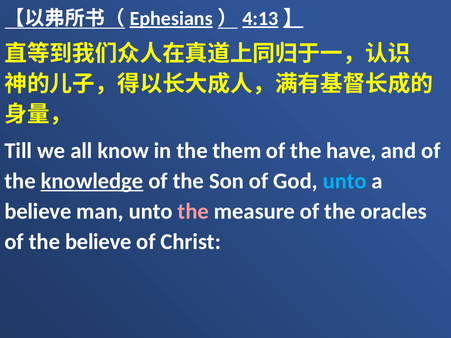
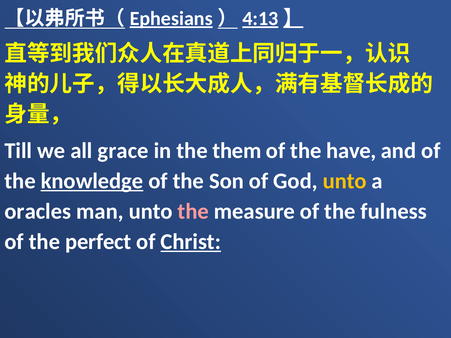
know: know -> grace
unto at (345, 181) colour: light blue -> yellow
believe at (38, 212): believe -> oracles
oracles: oracles -> fulness
the believe: believe -> perfect
Christ underline: none -> present
